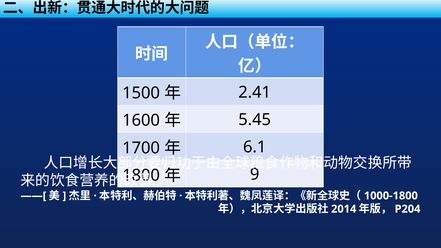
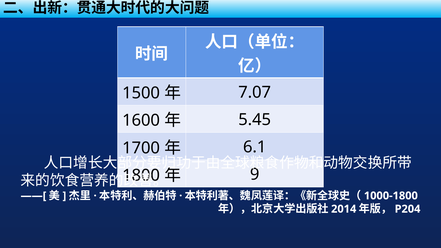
2.41: 2.41 -> 7.07
